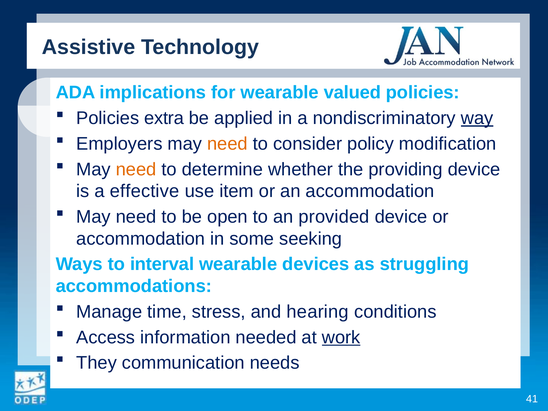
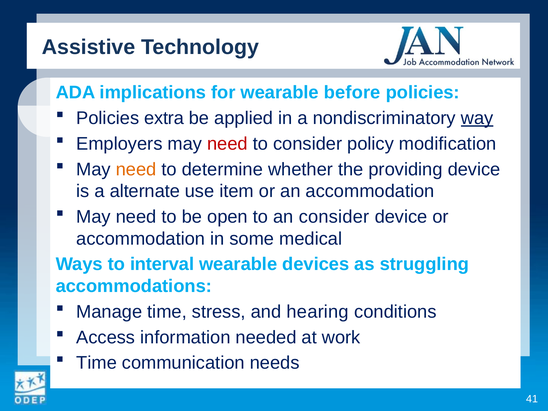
valued: valued -> before
need at (227, 144) colour: orange -> red
effective: effective -> alternate
an provided: provided -> consider
seeking: seeking -> medical
work underline: present -> none
They at (97, 363): They -> Time
